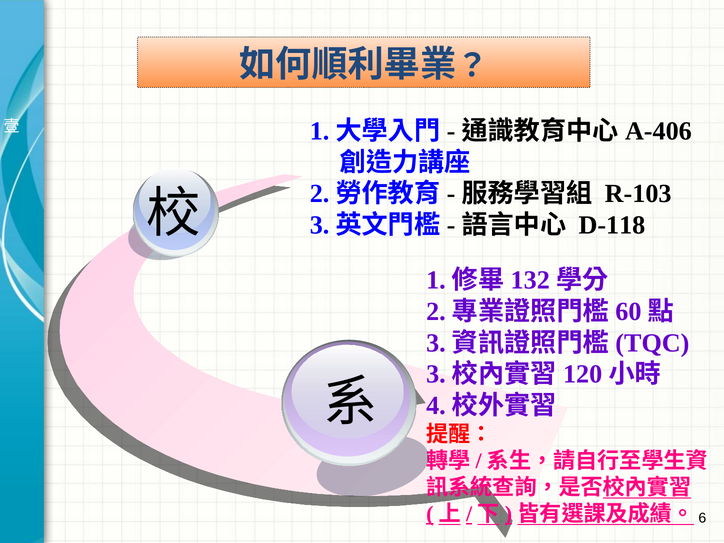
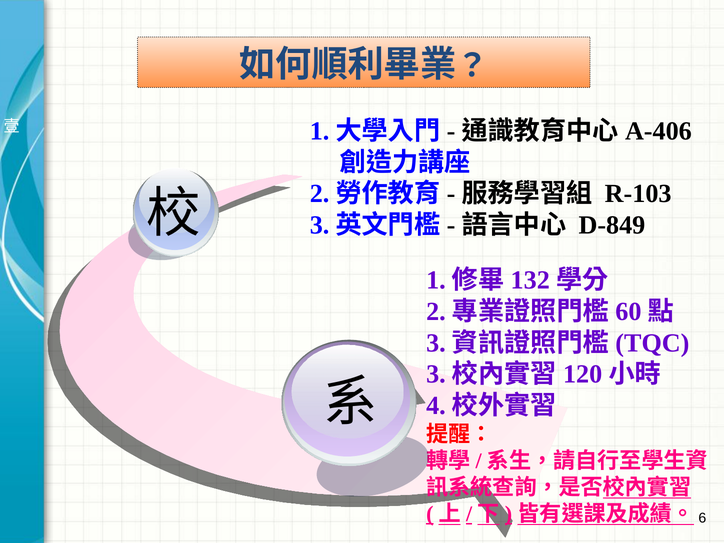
D-118: D-118 -> D-849
